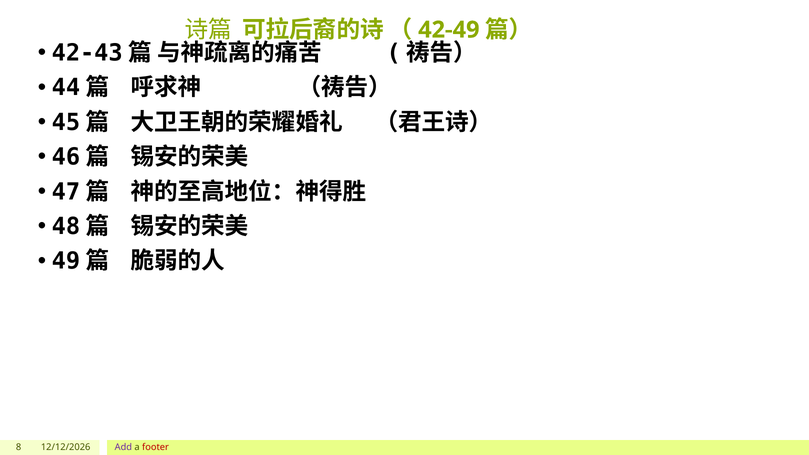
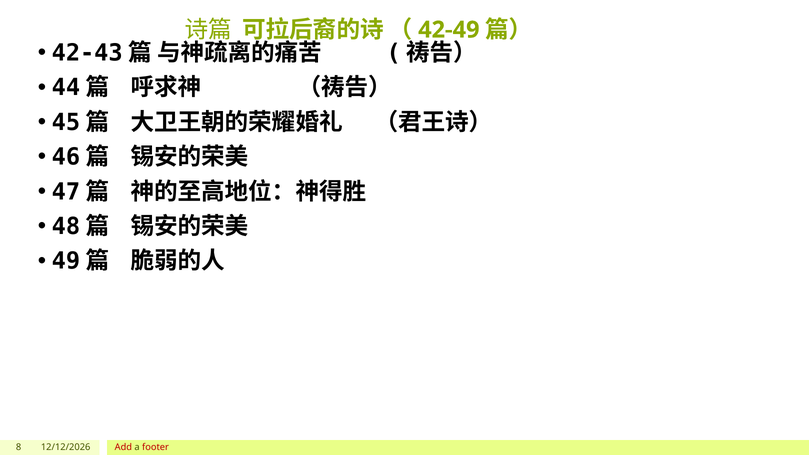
Add colour: purple -> red
